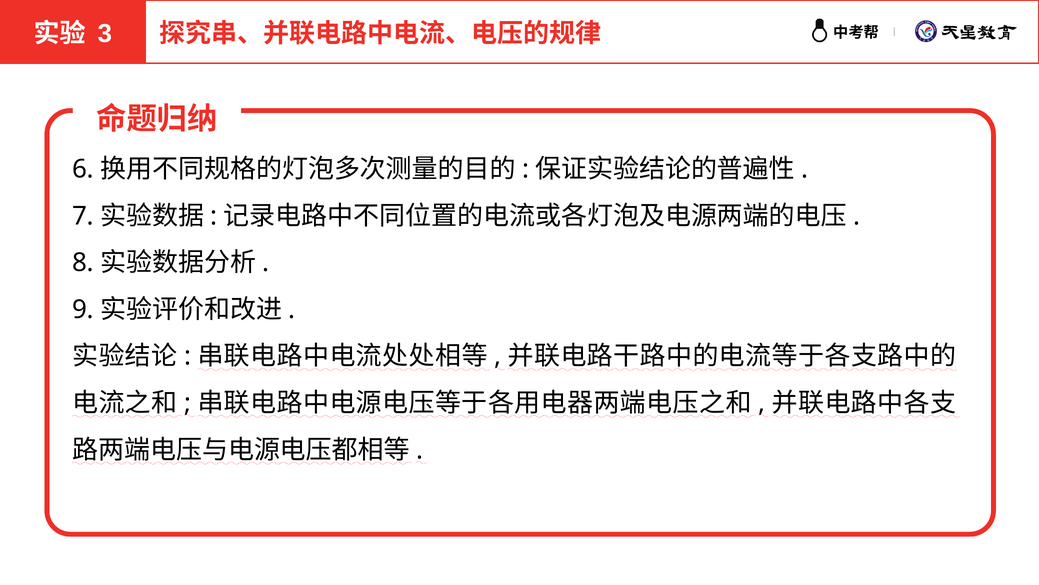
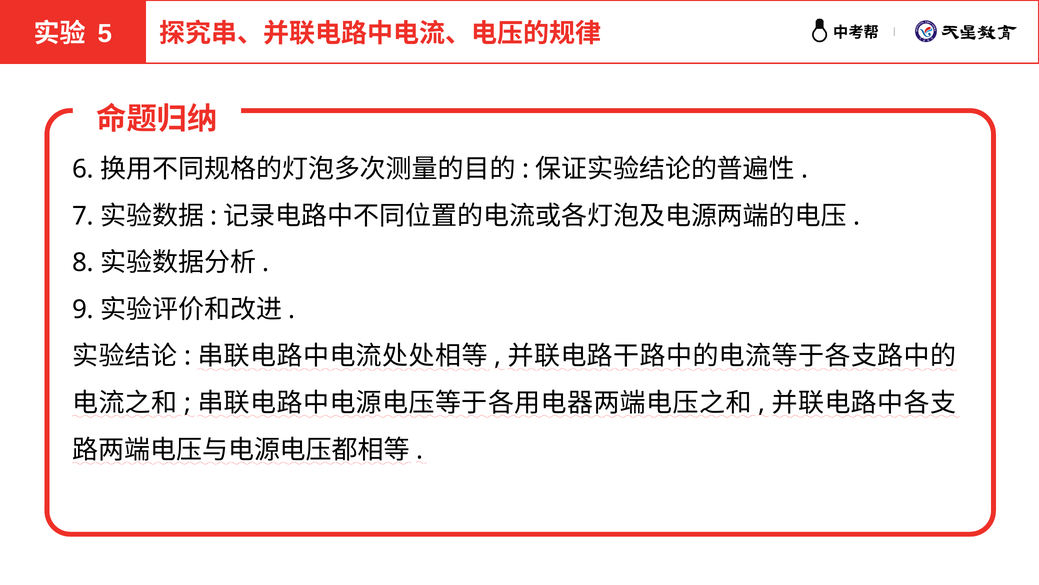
3: 3 -> 5
